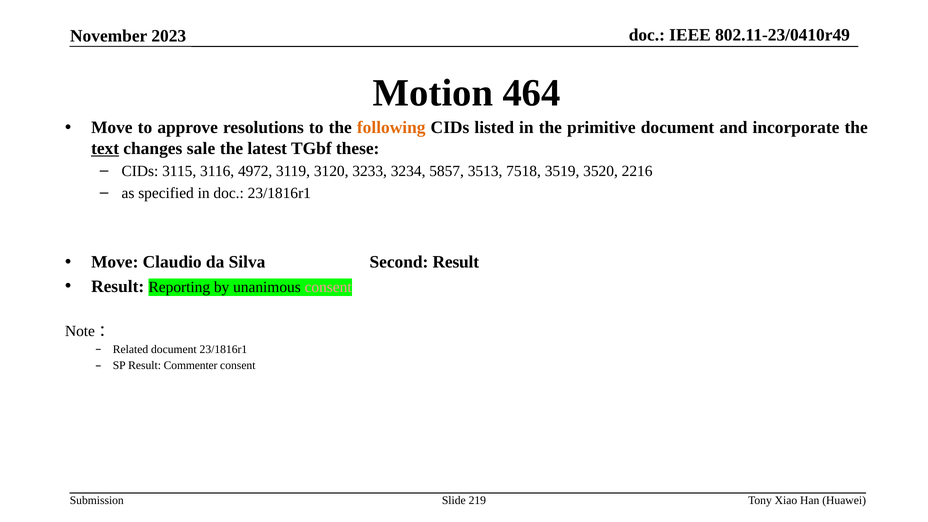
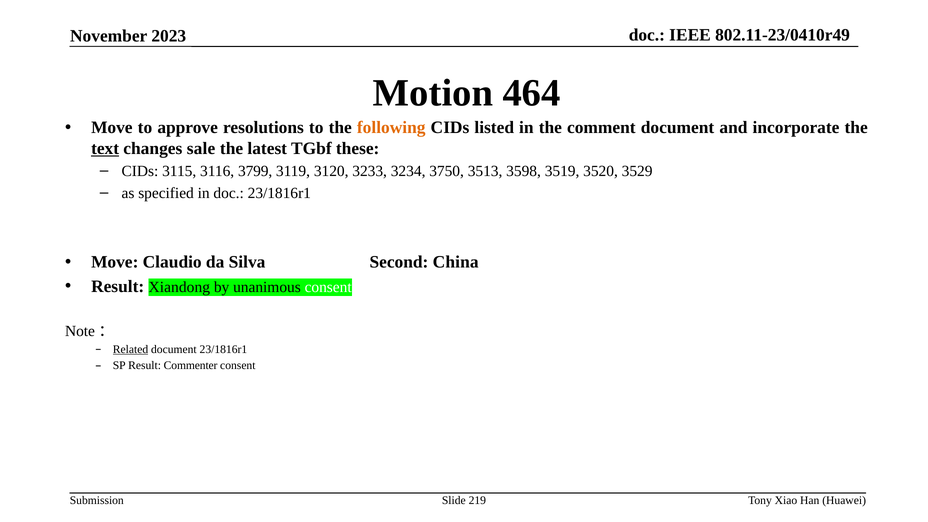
primitive: primitive -> comment
4972: 4972 -> 3799
5857: 5857 -> 3750
7518: 7518 -> 3598
2216: 2216 -> 3529
Second Result: Result -> China
Reporting: Reporting -> Xiandong
consent at (328, 287) colour: pink -> white
Related underline: none -> present
